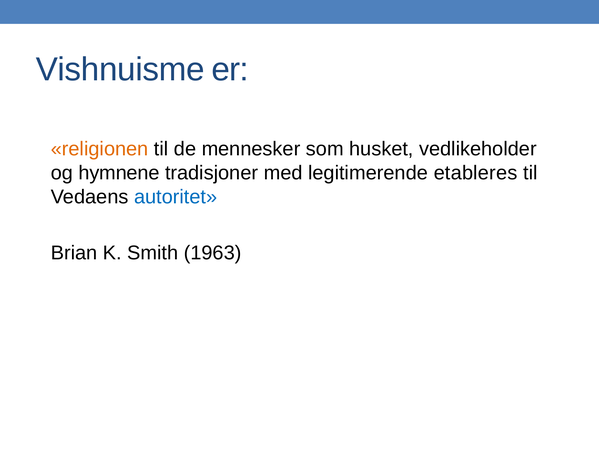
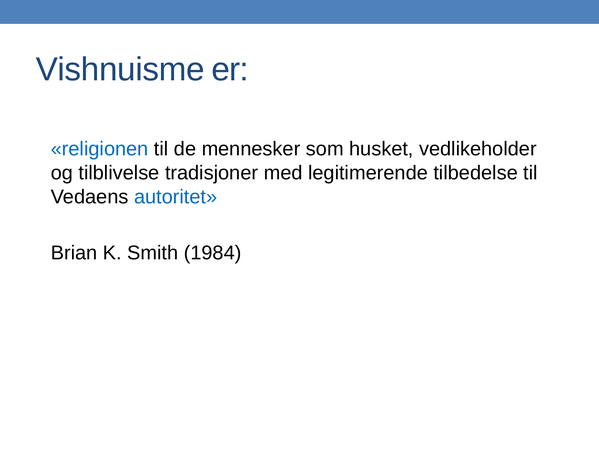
religionen colour: orange -> blue
hymnene: hymnene -> tilblivelse
etableres: etableres -> tilbedelse
1963: 1963 -> 1984
